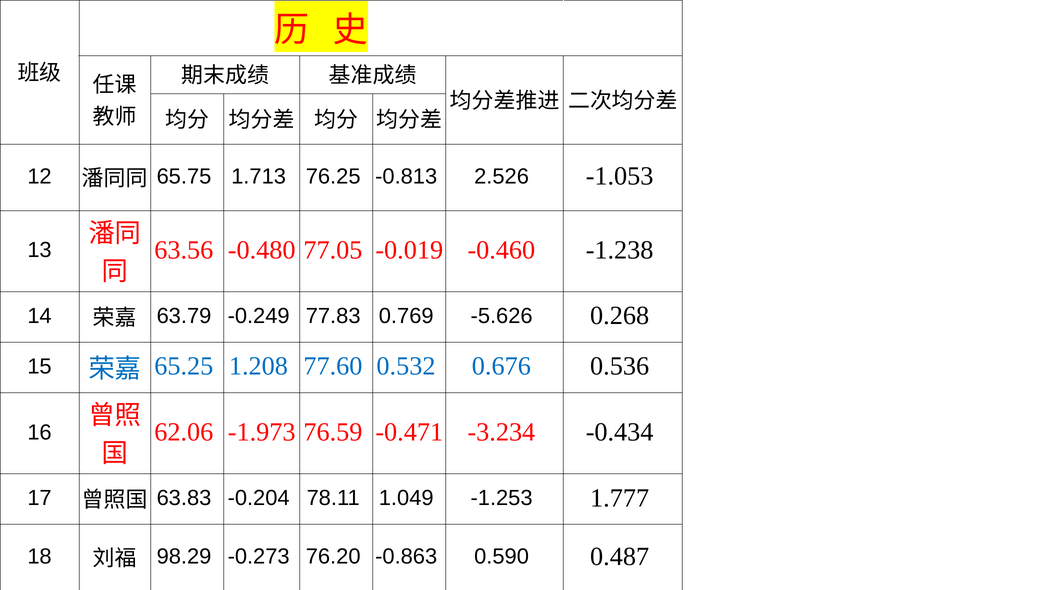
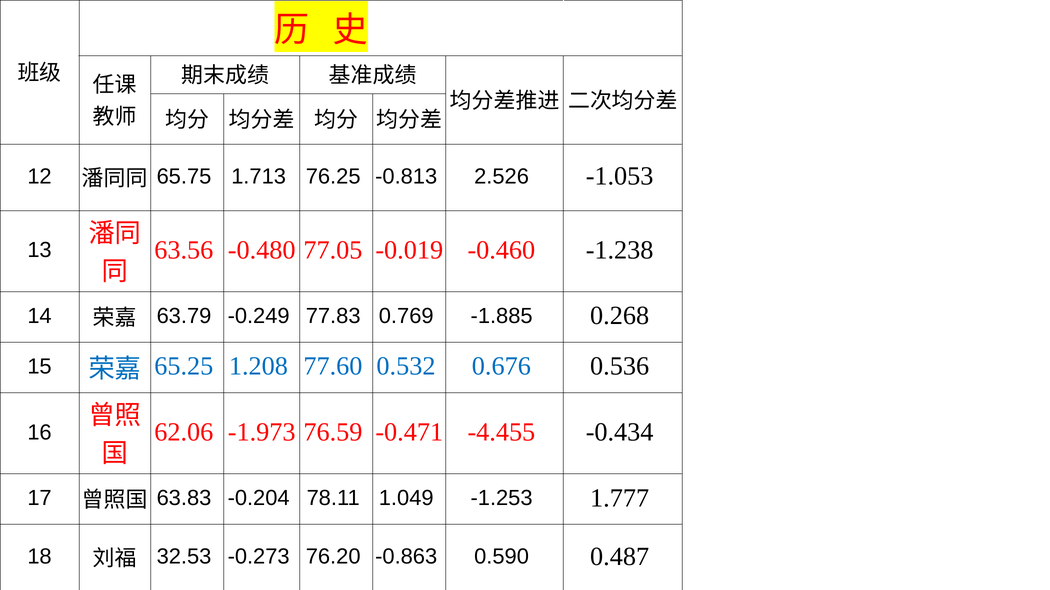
-5.626: -5.626 -> -1.885
-3.234: -3.234 -> -4.455
98.29: 98.29 -> 32.53
